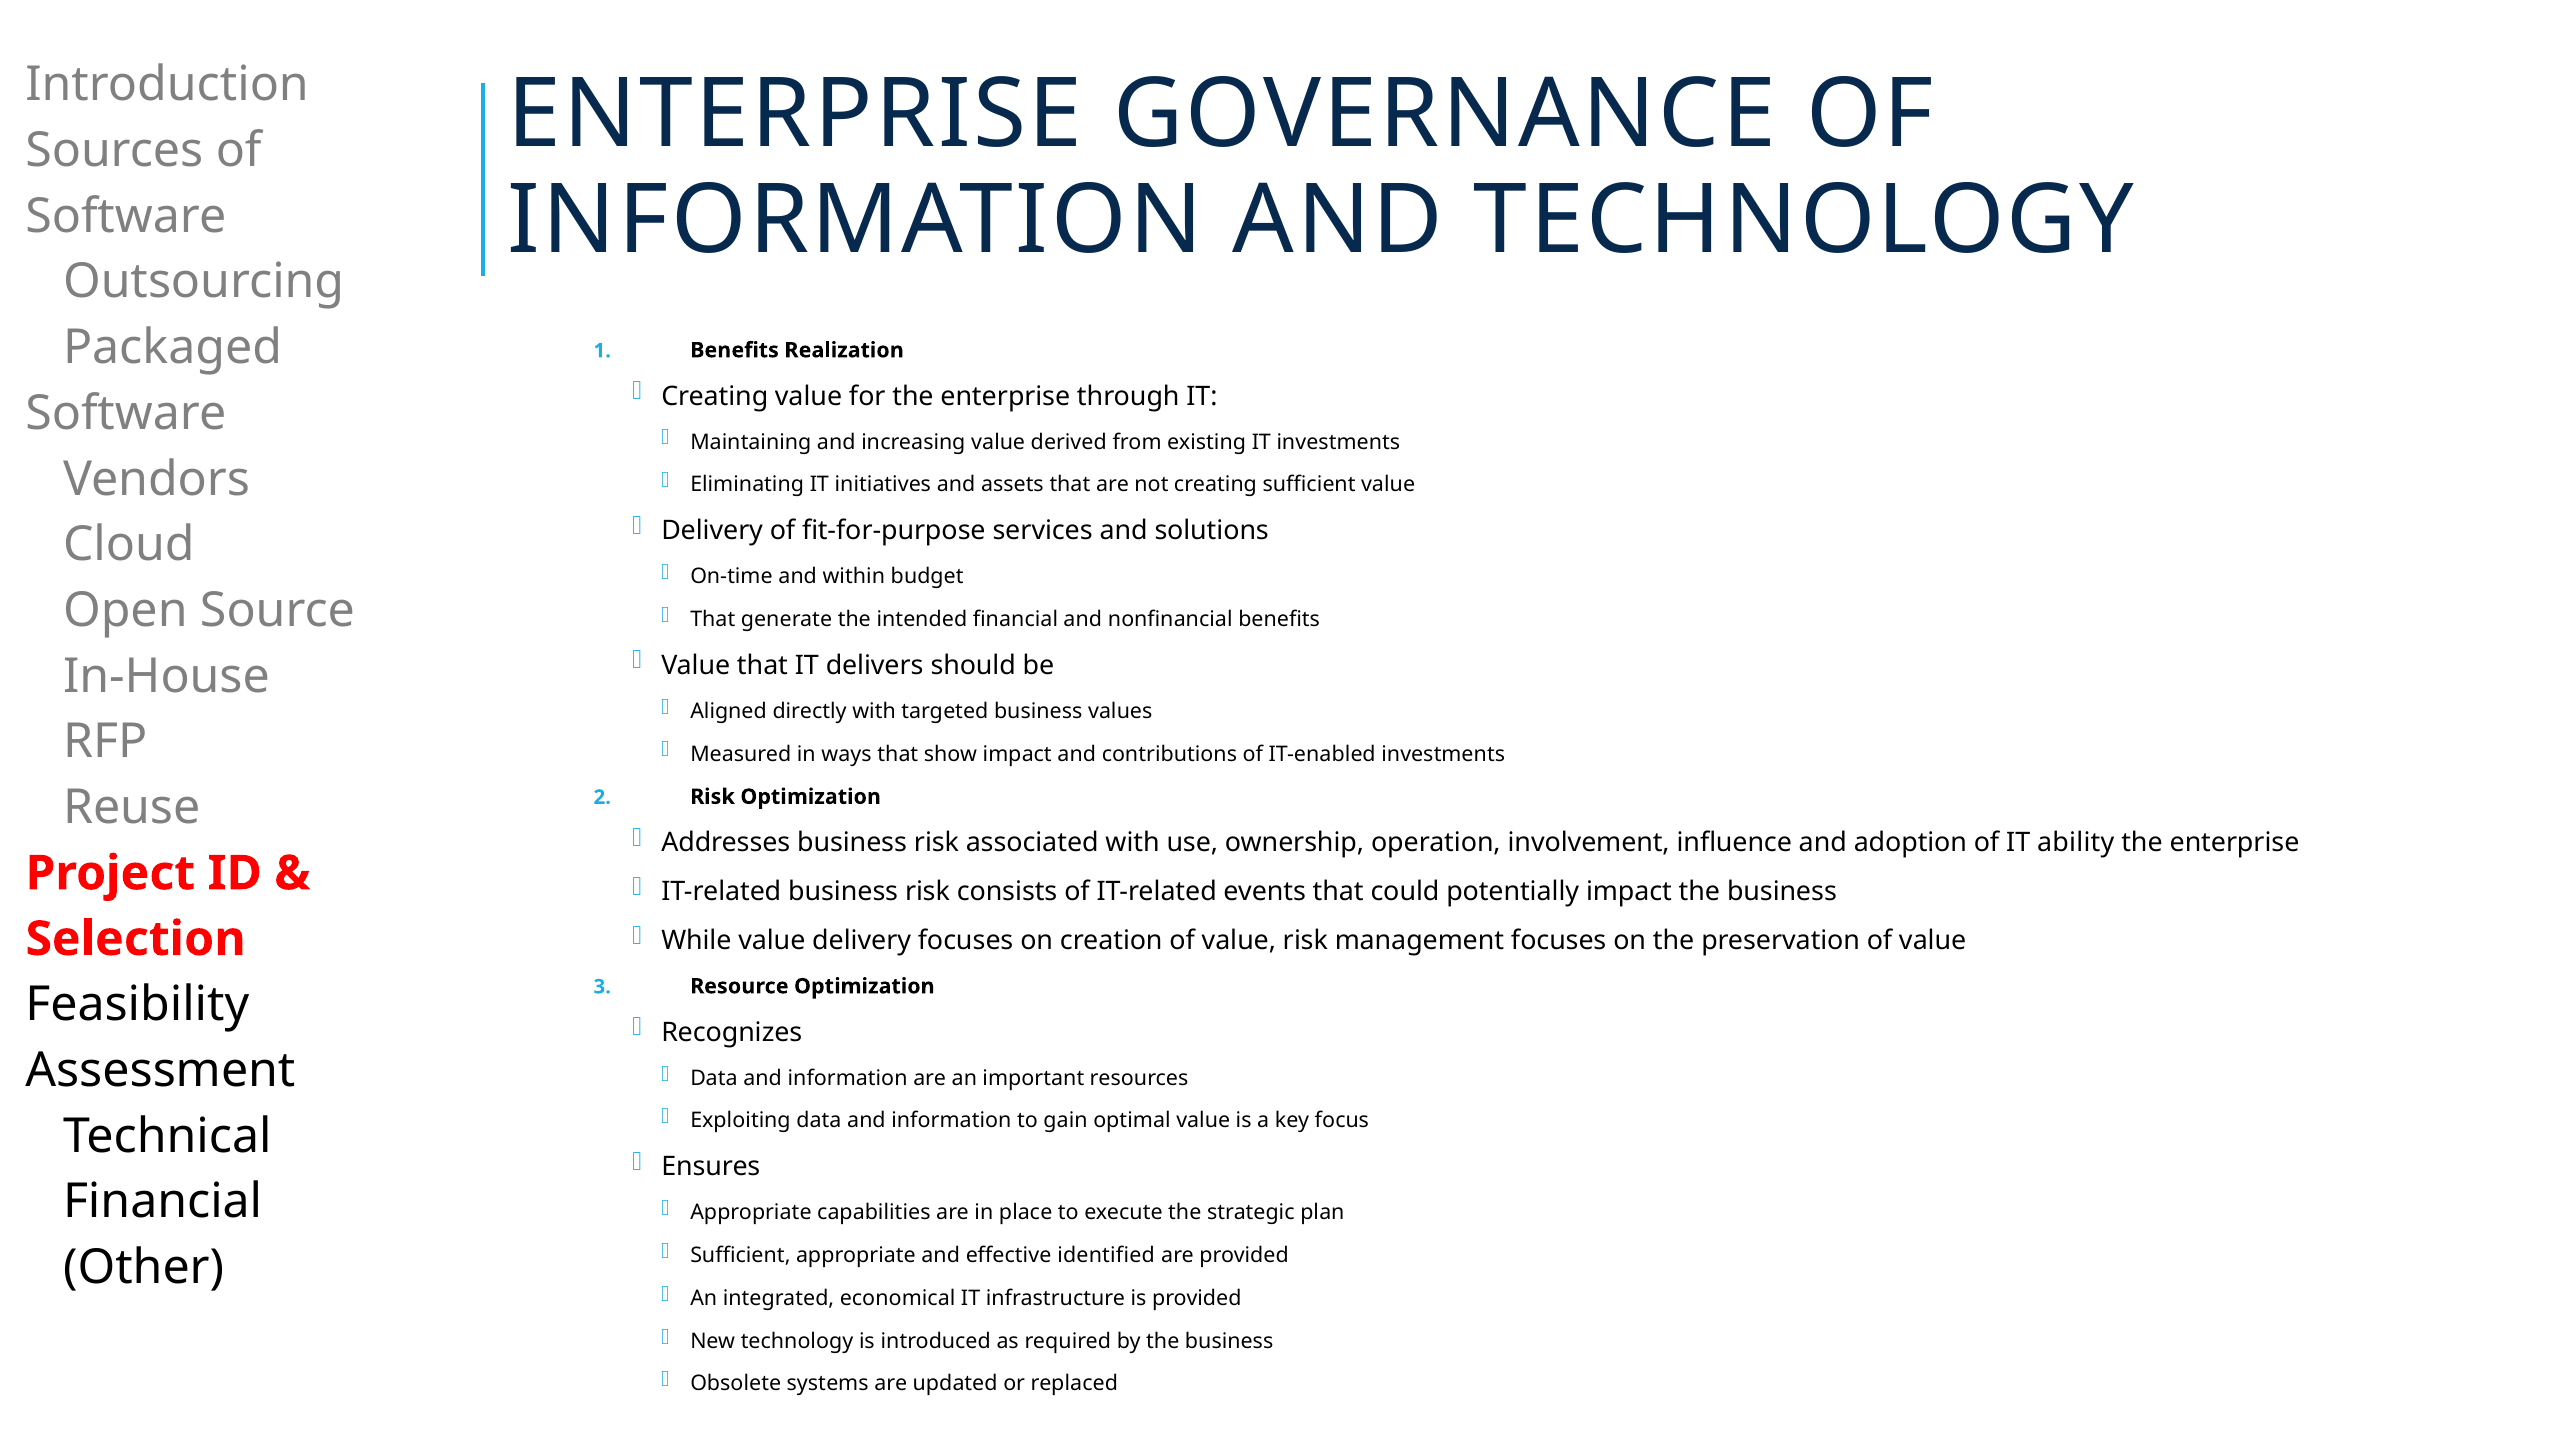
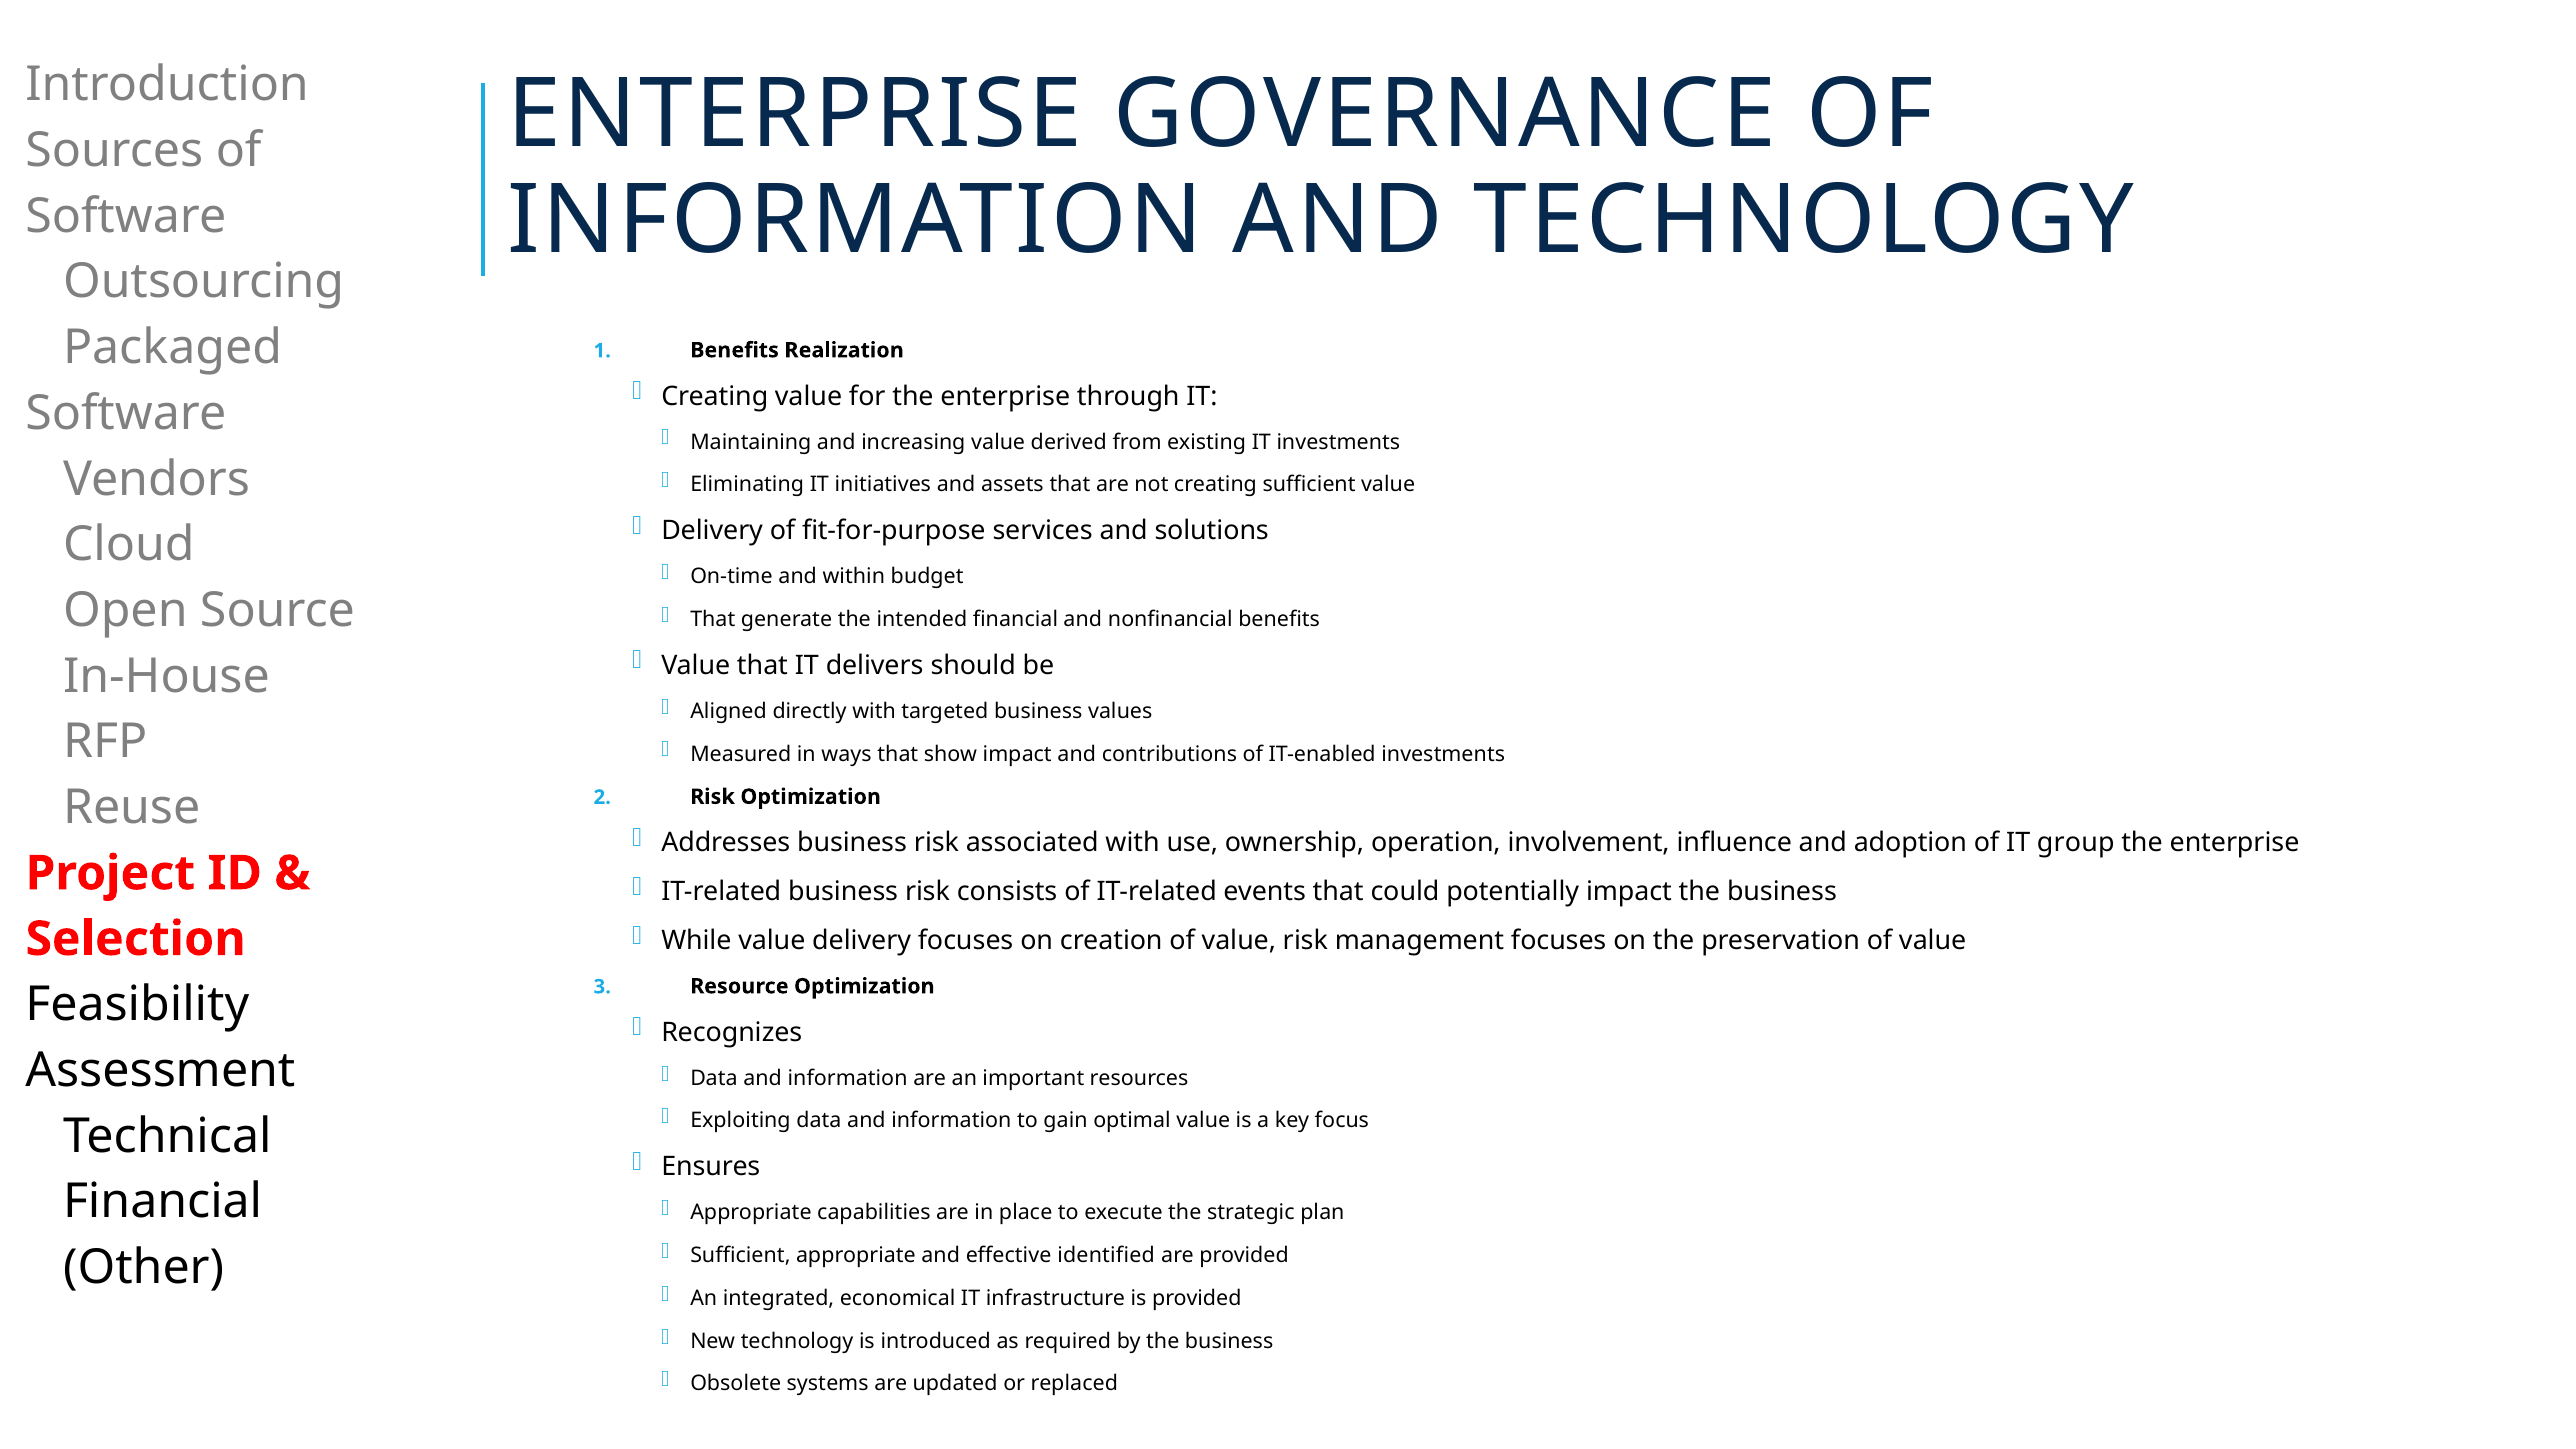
ability: ability -> group
